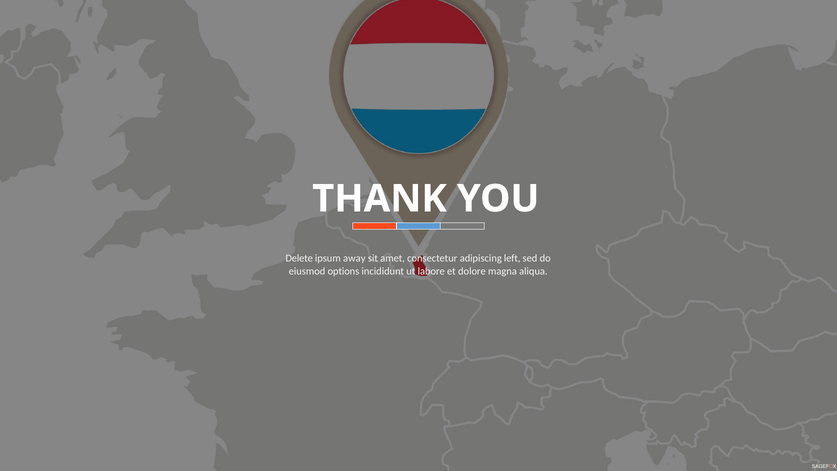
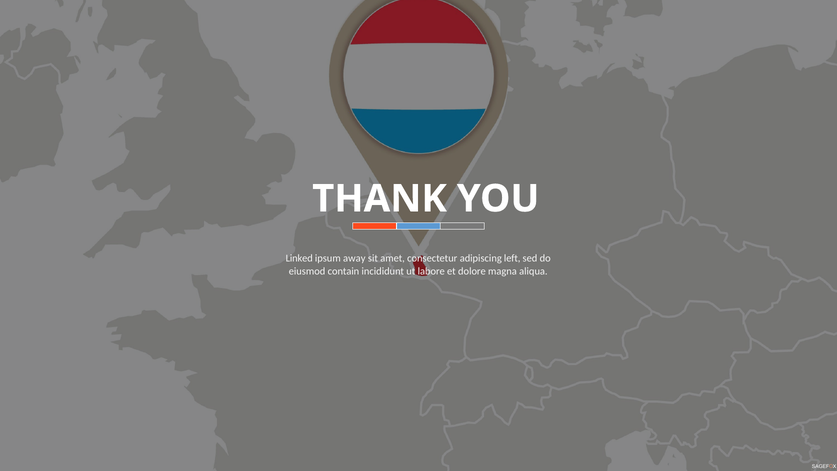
Delete: Delete -> Linked
options: options -> contain
